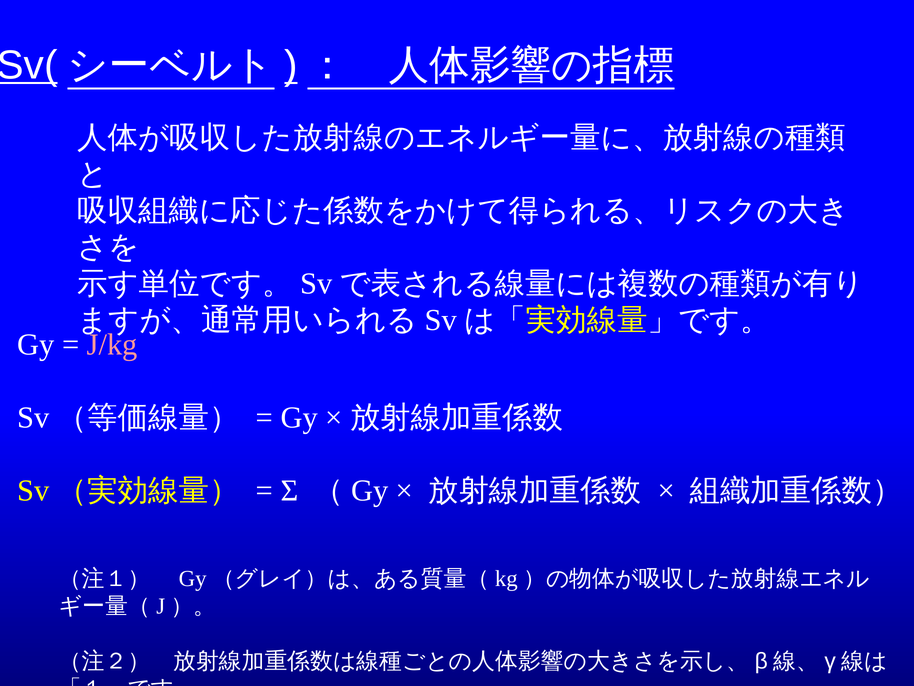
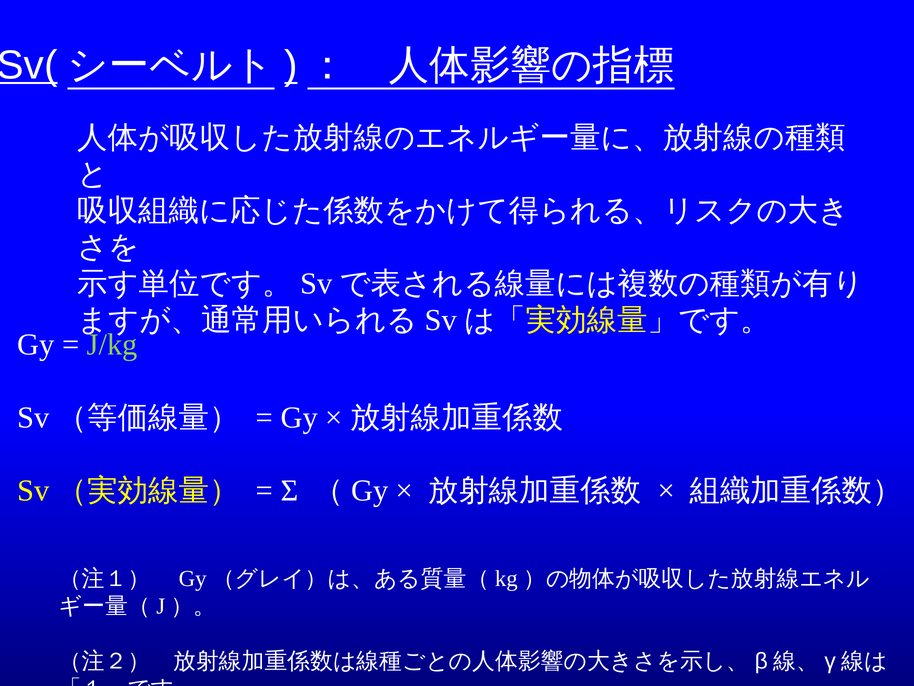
J/kg colour: pink -> light green
